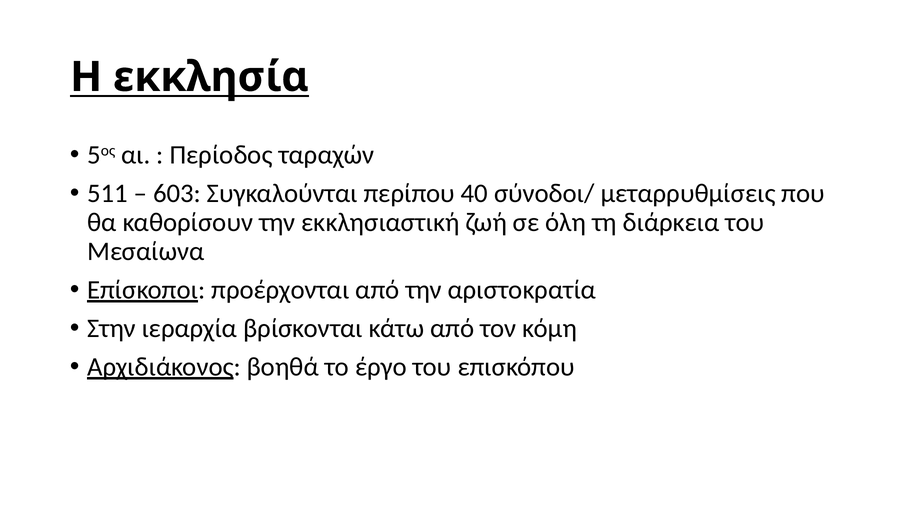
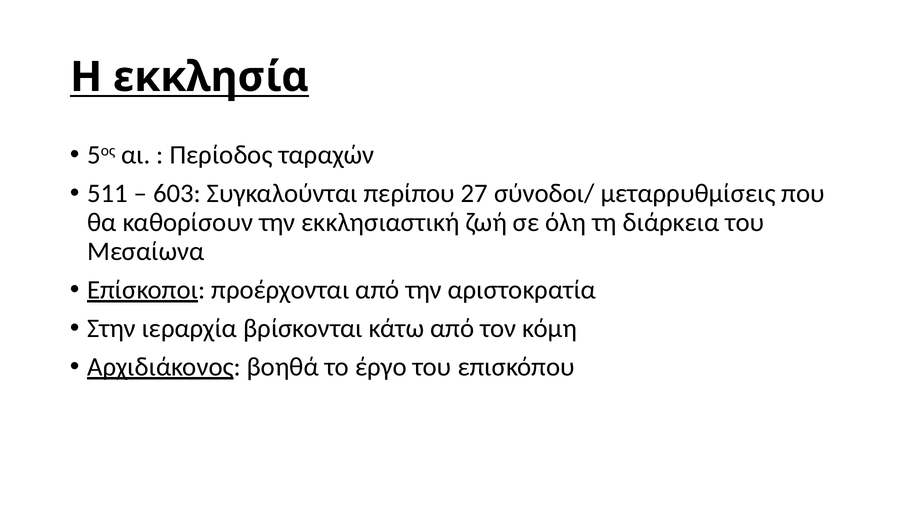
40: 40 -> 27
